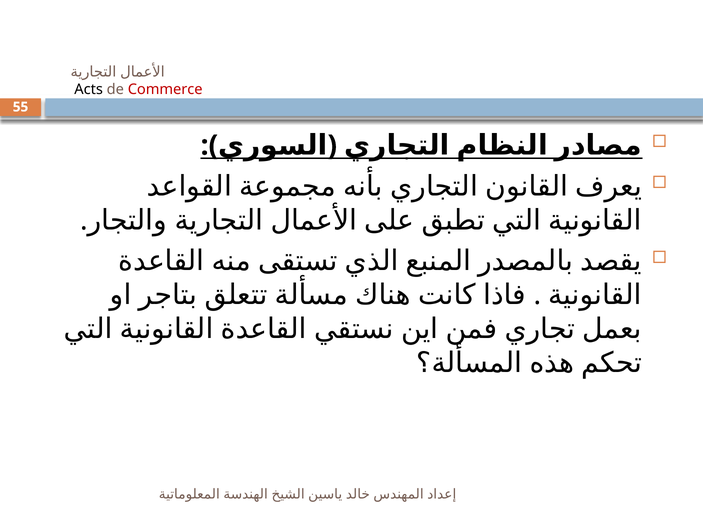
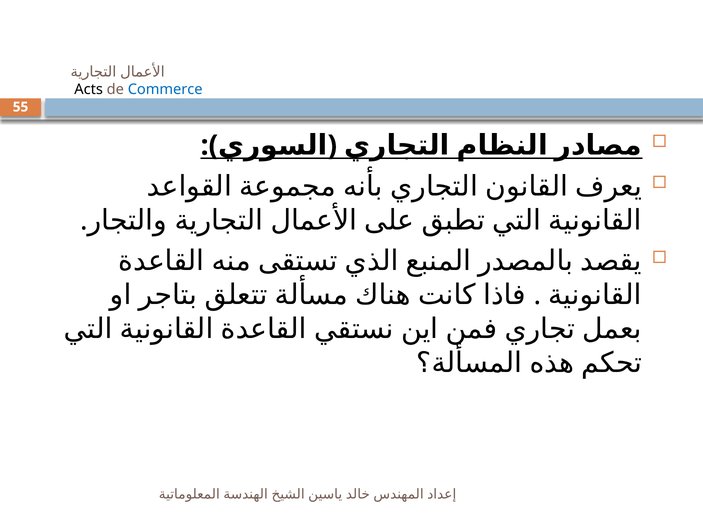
Commerce colour: red -> blue
